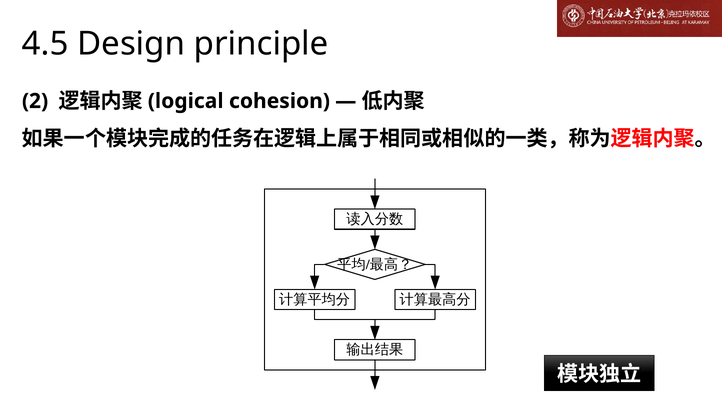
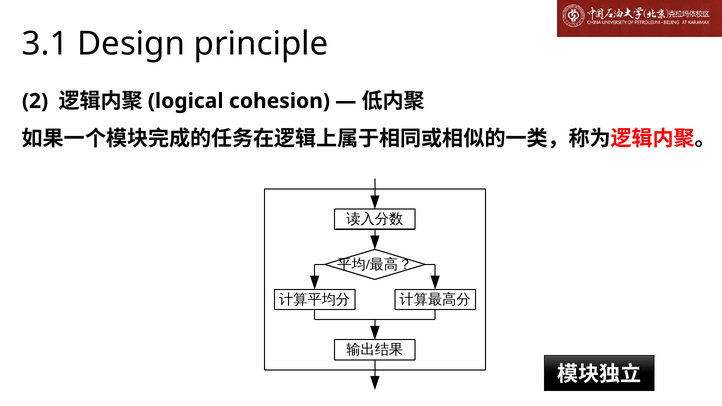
4.5: 4.5 -> 3.1
